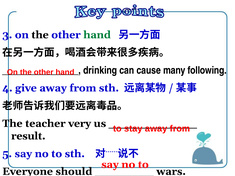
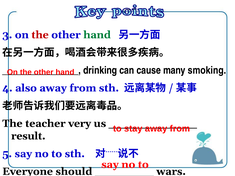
the at (40, 35) colour: black -> red
following: following -> smoking
give: give -> also
